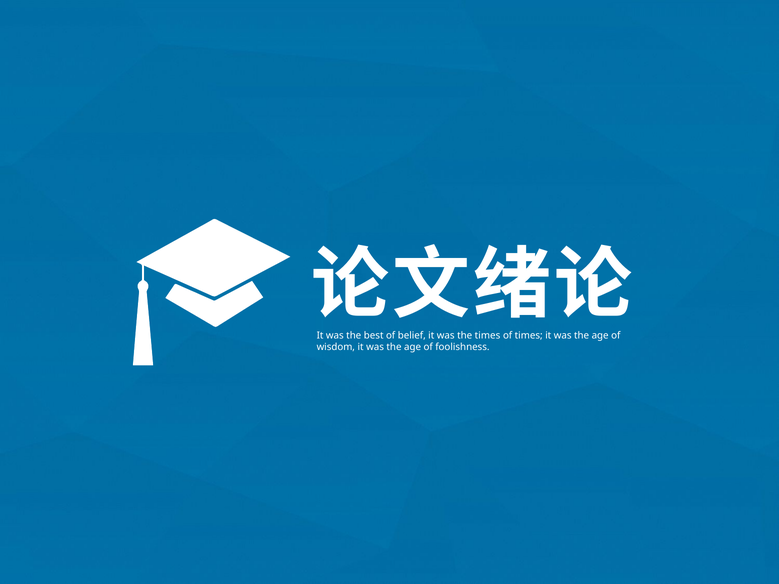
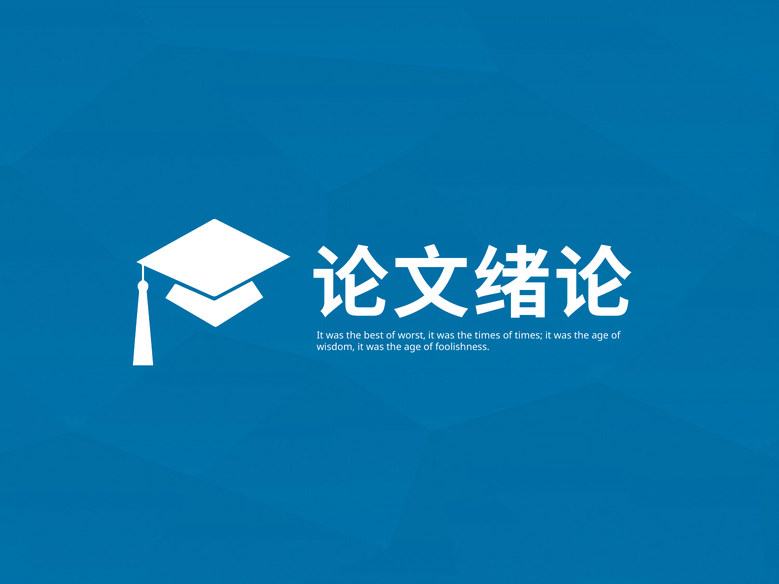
belief: belief -> worst
